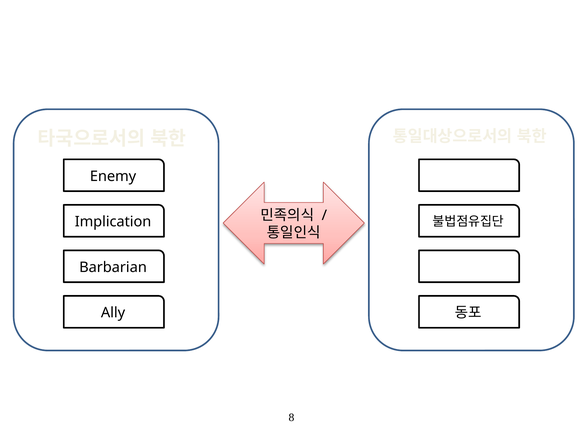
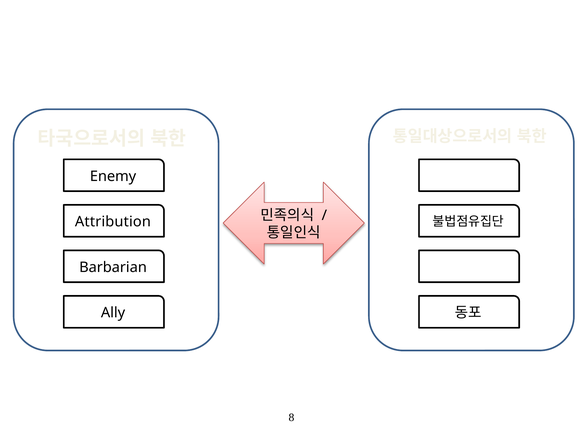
Implication: Implication -> Attribution
